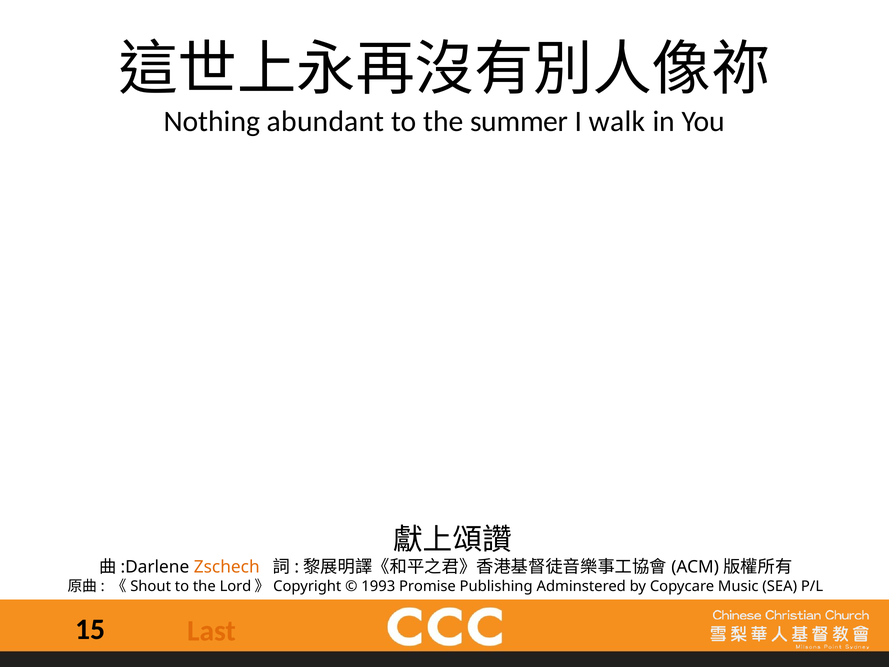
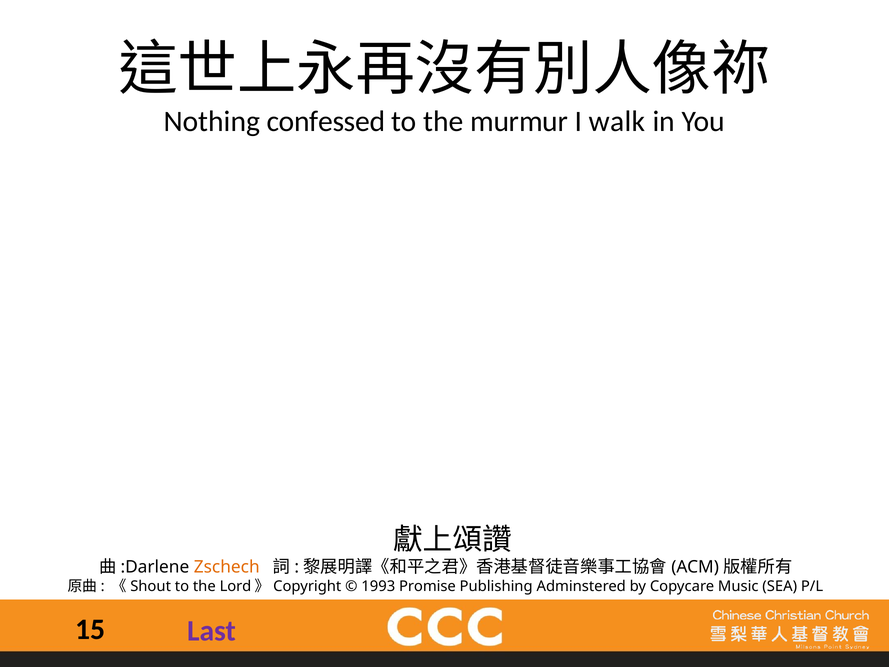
abundant: abundant -> confessed
summer: summer -> murmur
Last colour: orange -> purple
